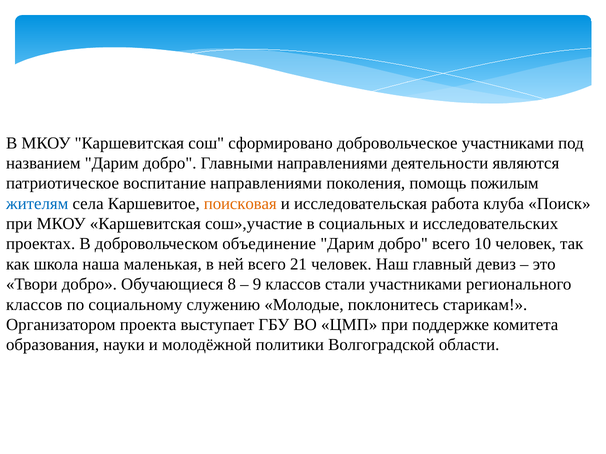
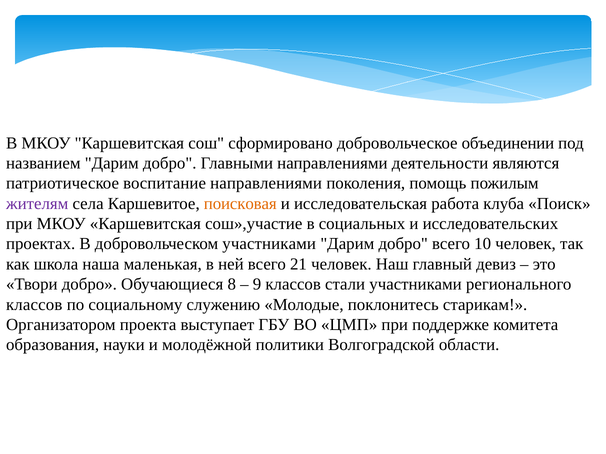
добровольческое участниками: участниками -> объединении
жителям colour: blue -> purple
добровольческом объединение: объединение -> участниками
